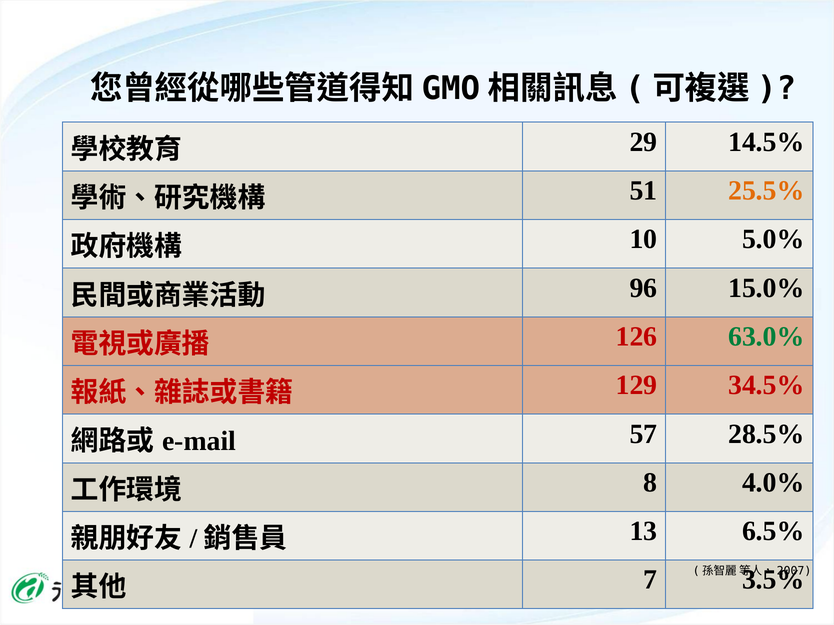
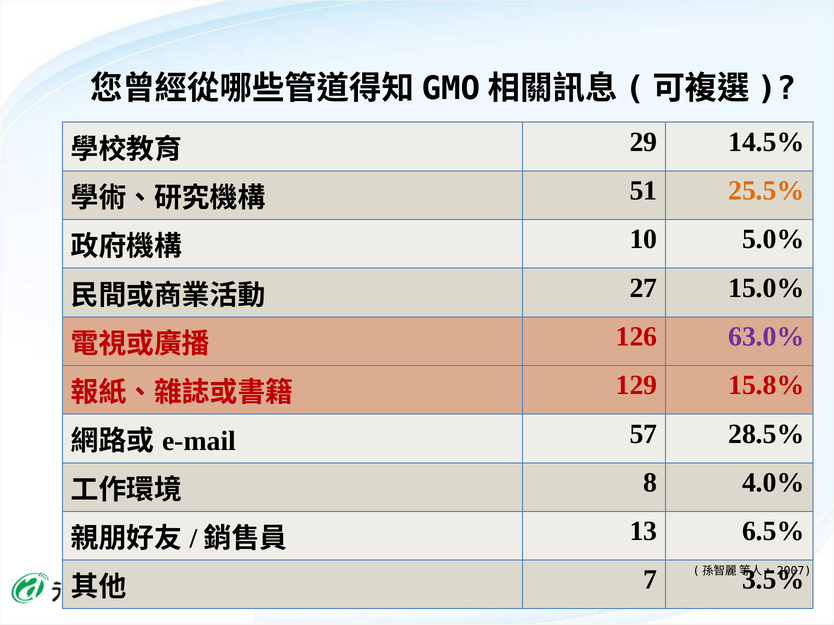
96: 96 -> 27
63.0% colour: green -> purple
34.5%: 34.5% -> 15.8%
